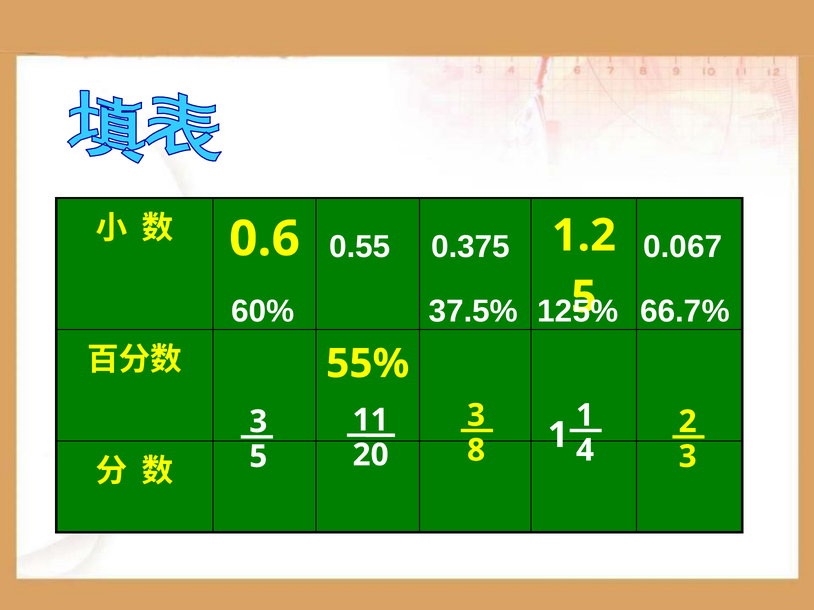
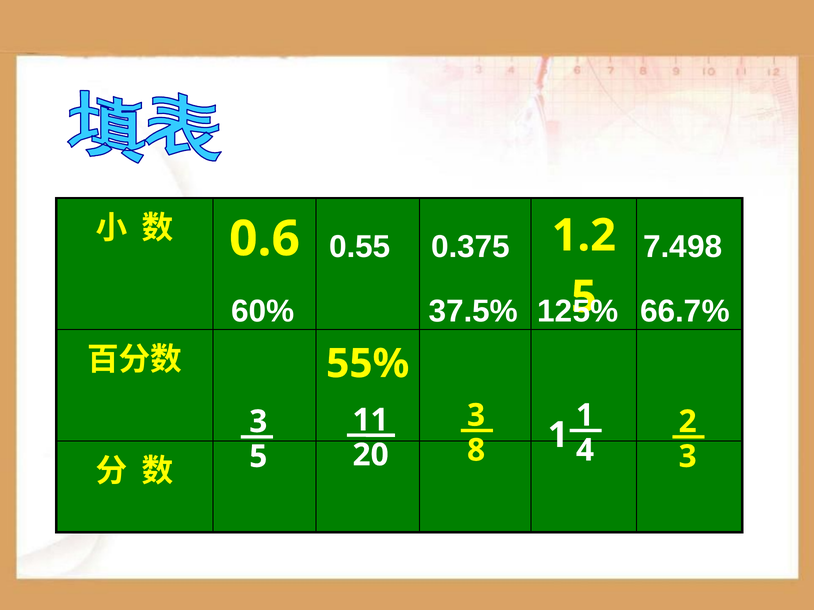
0.067: 0.067 -> 7.498
